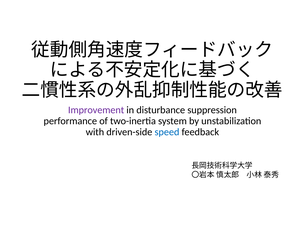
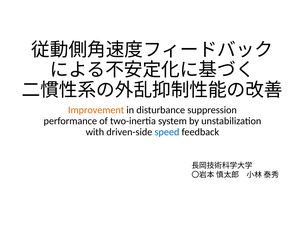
Improvement colour: purple -> orange
